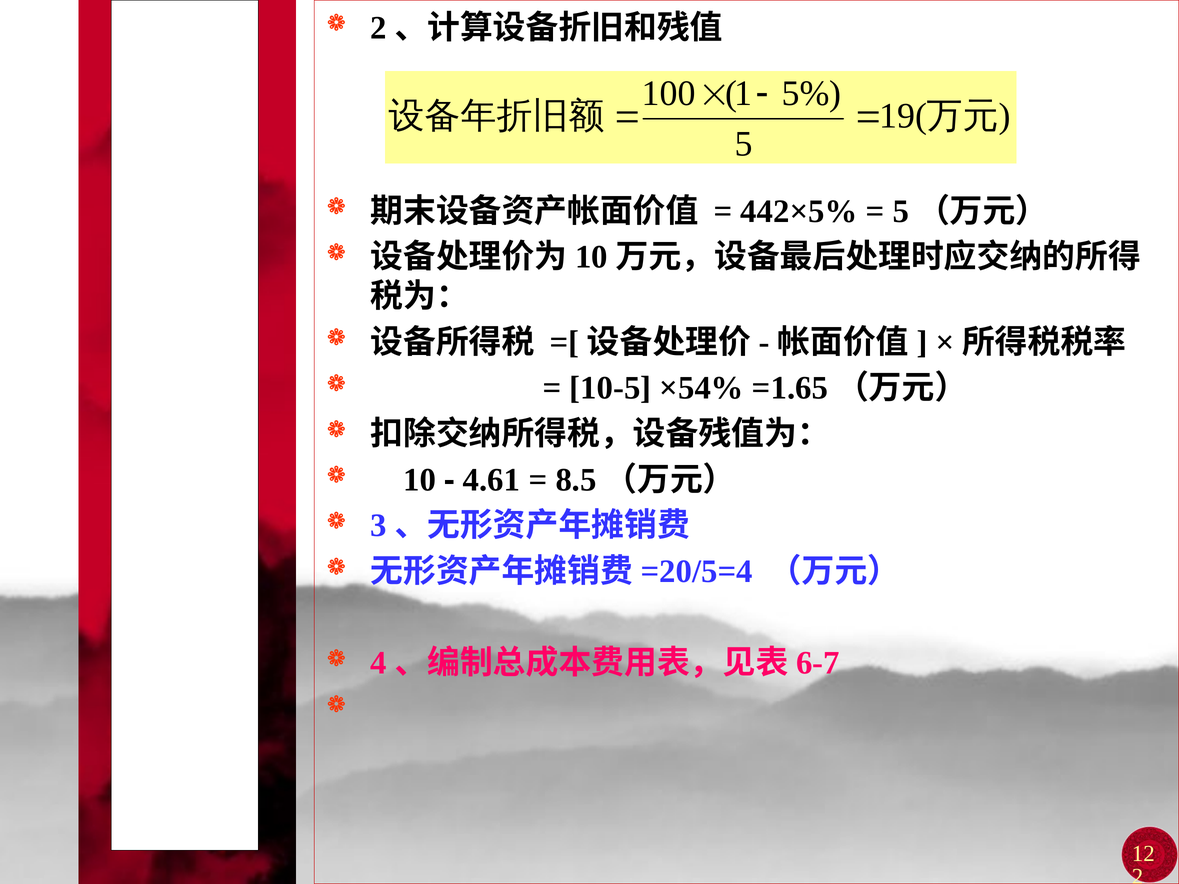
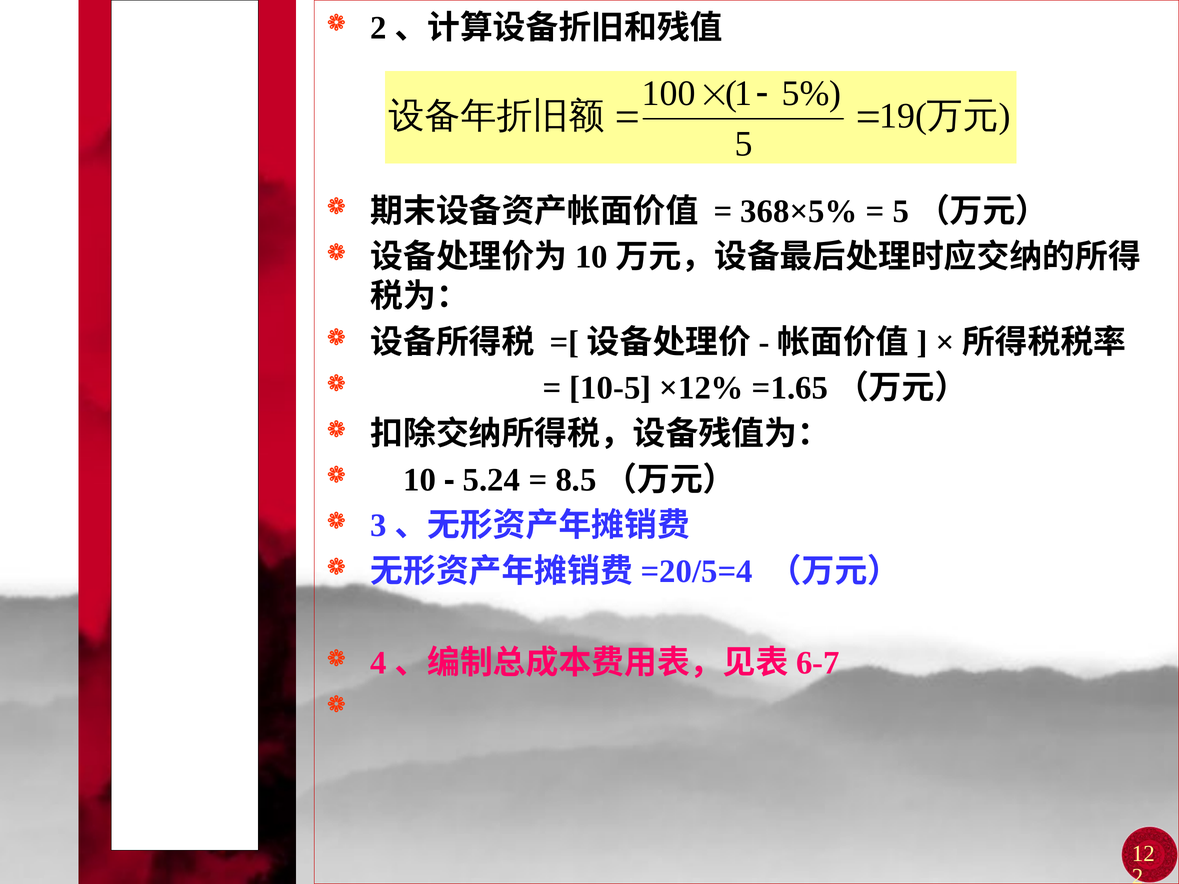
442×5%: 442×5% -> 368×5%
×54%: ×54% -> ×12%
4.61: 4.61 -> 5.24
